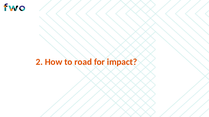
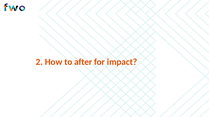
road: road -> after
